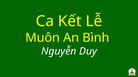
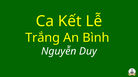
Muôn: Muôn -> Trắng
